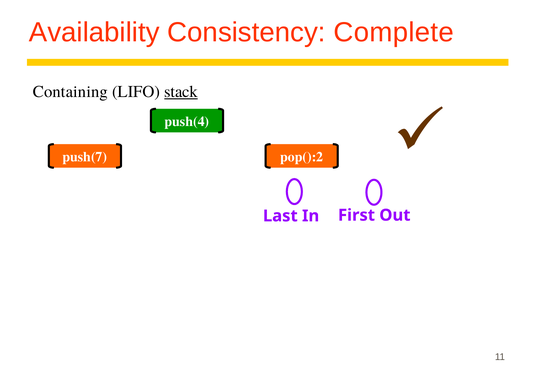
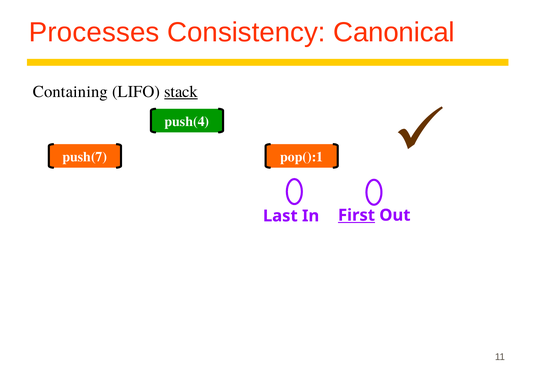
Availability: Availability -> Processes
Complete: Complete -> Canonical
pop():2: pop():2 -> pop():1
First underline: none -> present
